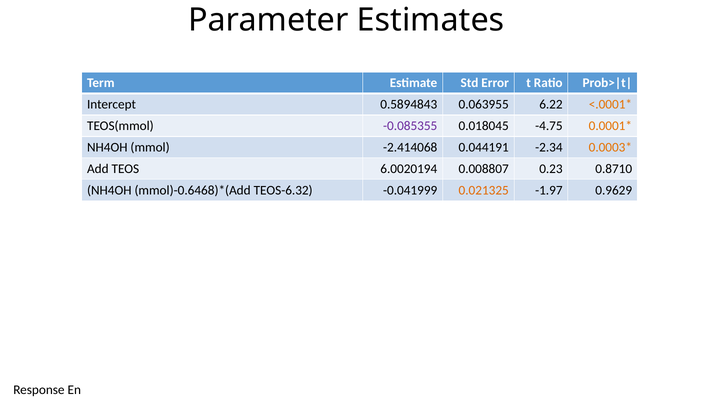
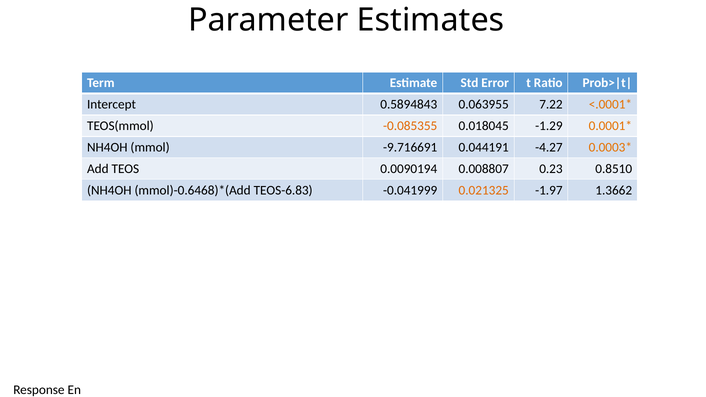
6.22: 6.22 -> 7.22
-0.085355 colour: purple -> orange
-4.75: -4.75 -> -1.29
-2.414068: -2.414068 -> -9.716691
-2.34: -2.34 -> -4.27
6.0020194: 6.0020194 -> 0.0090194
0.8710: 0.8710 -> 0.8510
TEOS-6.32: TEOS-6.32 -> TEOS-6.83
0.9629: 0.9629 -> 1.3662
